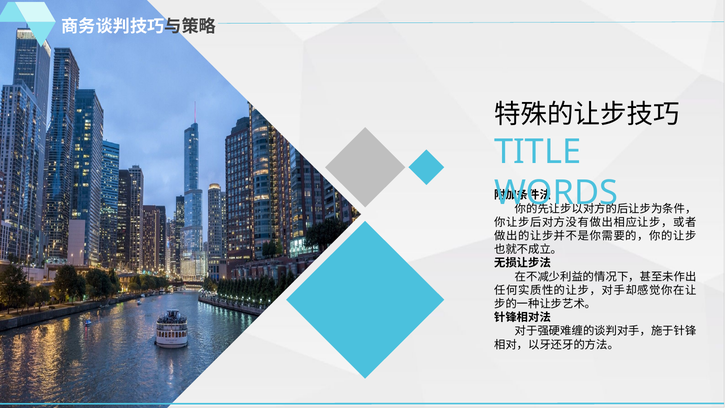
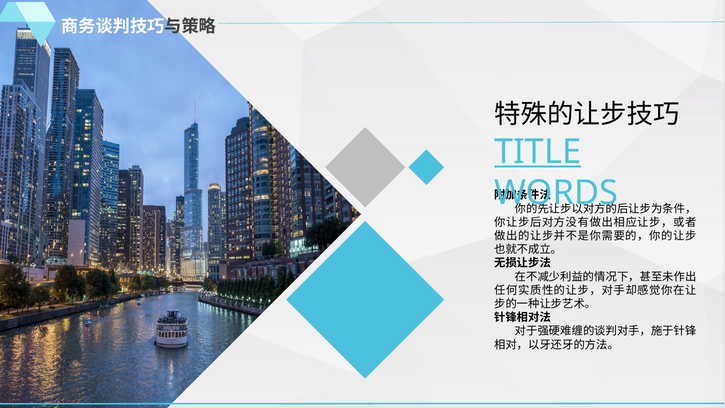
TITLE underline: none -> present
